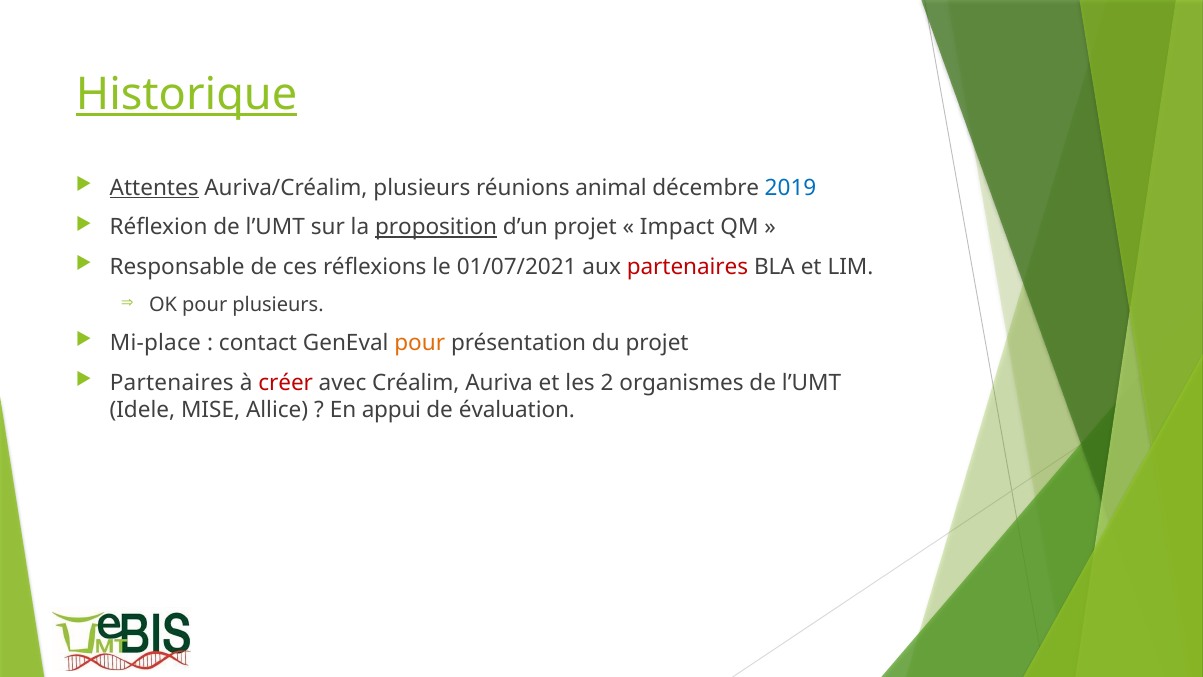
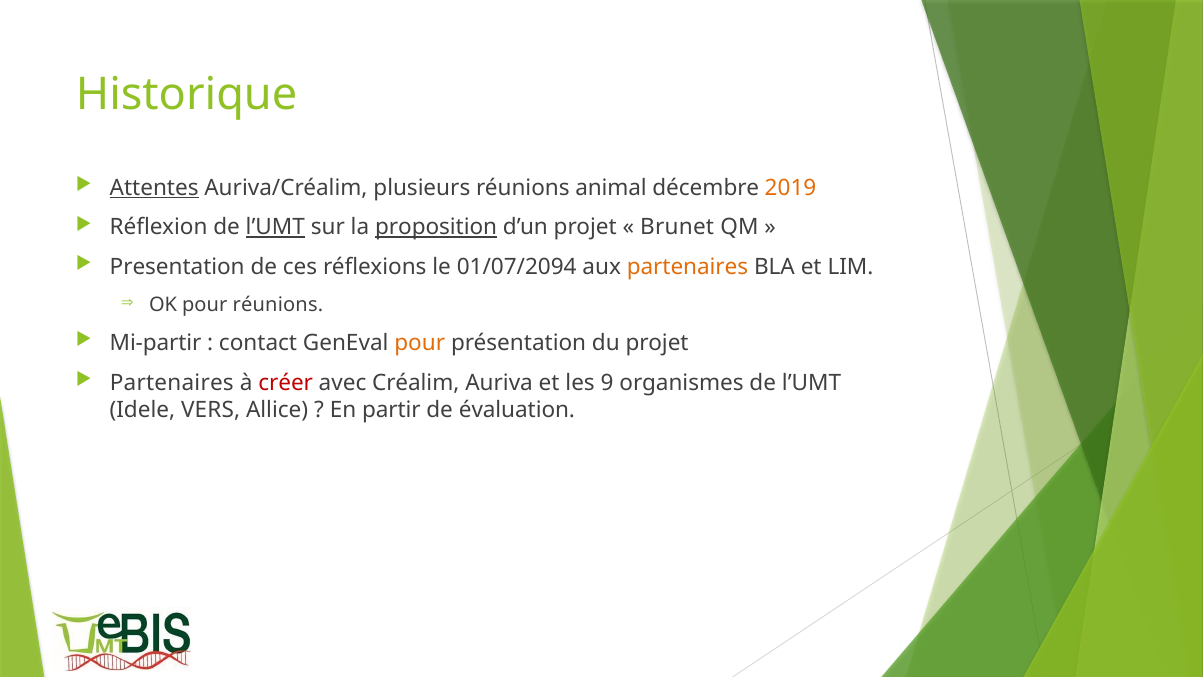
Historique underline: present -> none
2019 colour: blue -> orange
l’UMT at (275, 227) underline: none -> present
Impact: Impact -> Brunet
Responsable: Responsable -> Presentation
01/07/2021: 01/07/2021 -> 01/07/2094
partenaires at (688, 267) colour: red -> orange
pour plusieurs: plusieurs -> réunions
Mi-place: Mi-place -> Mi-partir
2: 2 -> 9
MISE: MISE -> VERS
appui: appui -> partir
